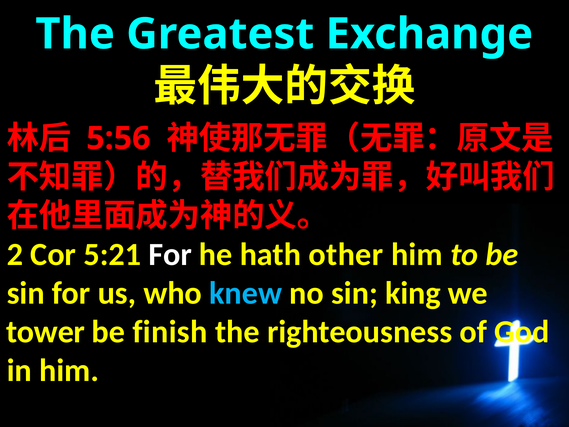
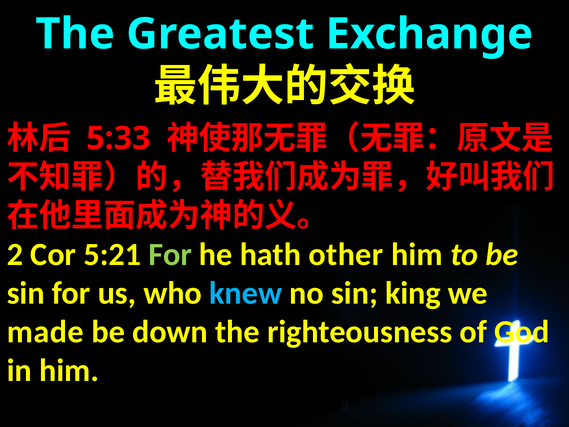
5:56: 5:56 -> 5:33
For at (170, 254) colour: white -> light green
tower: tower -> made
finish: finish -> down
